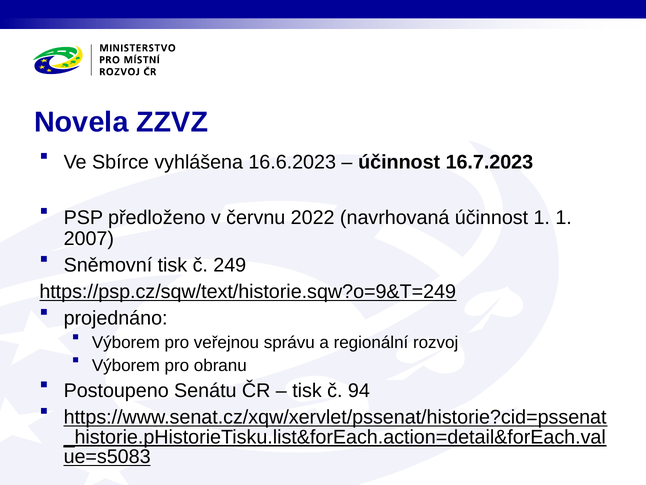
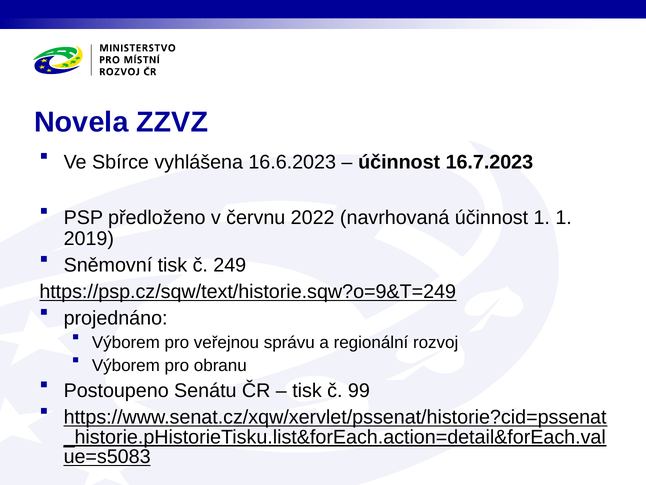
2007: 2007 -> 2019
94: 94 -> 99
